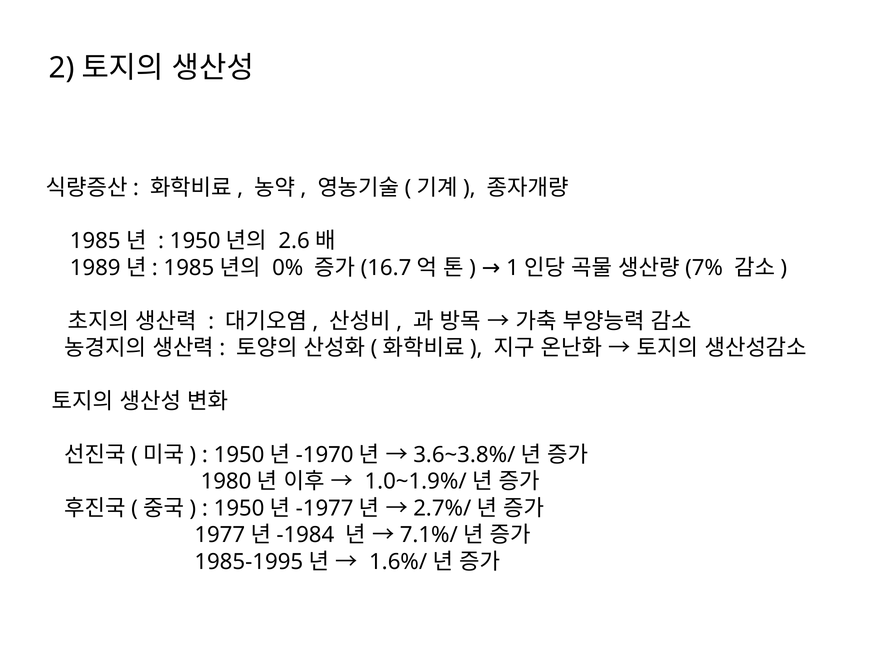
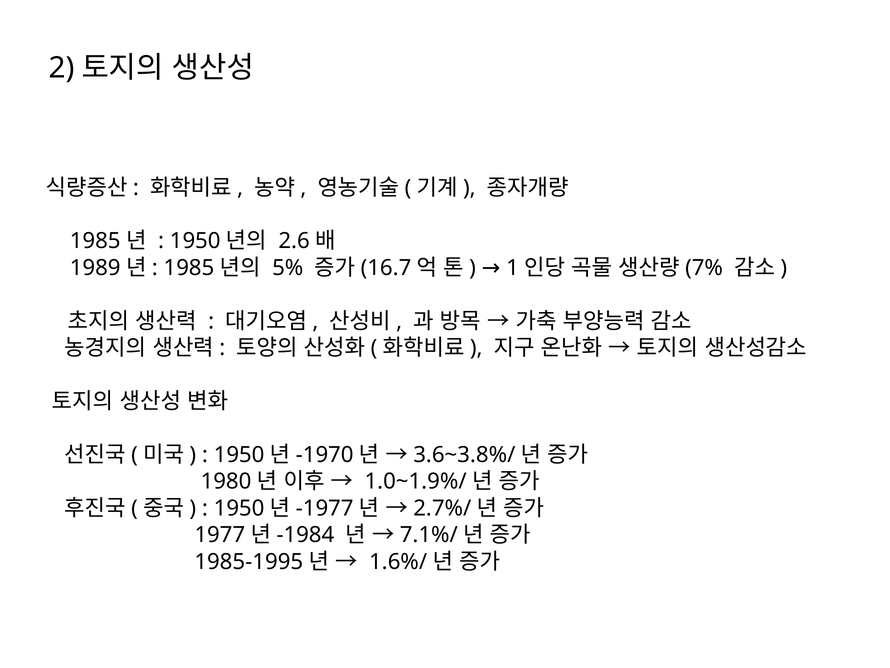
0%: 0% -> 5%
